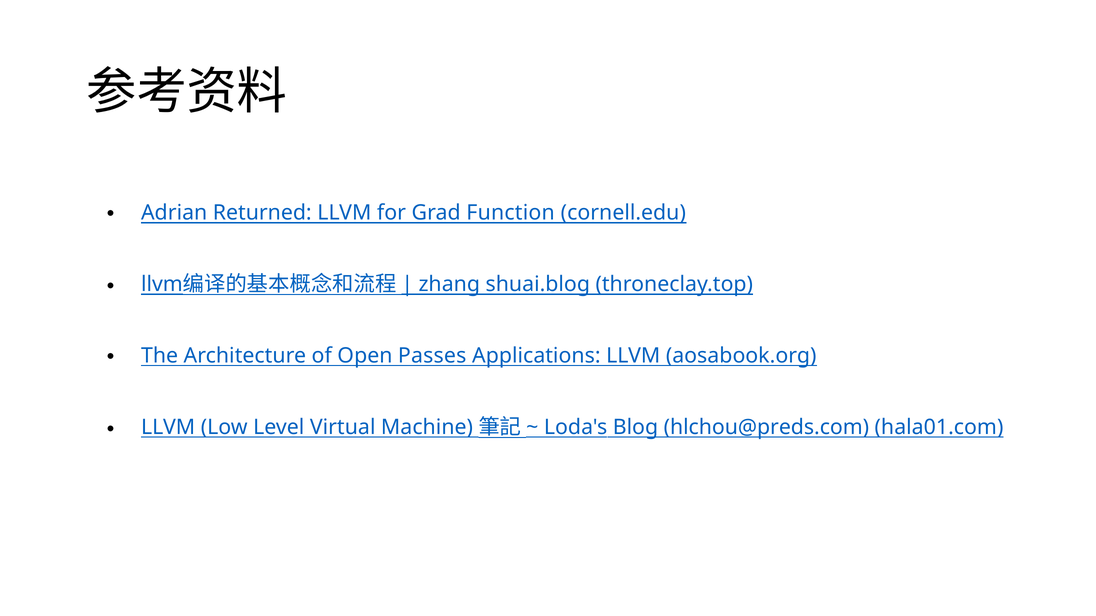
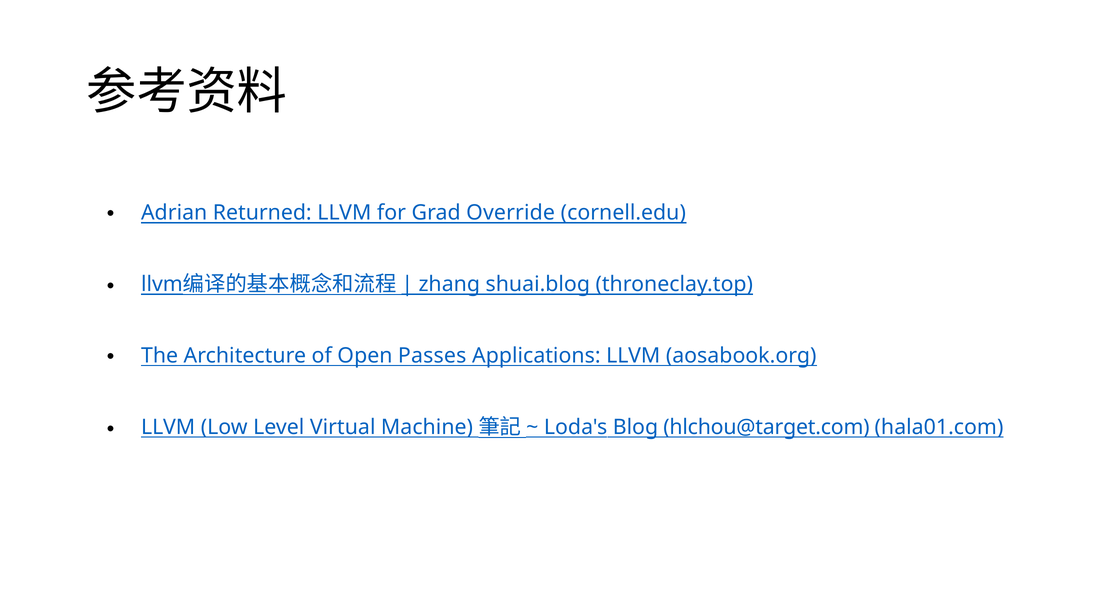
Function: Function -> Override
hlchou@preds.com: hlchou@preds.com -> hlchou@target.com
